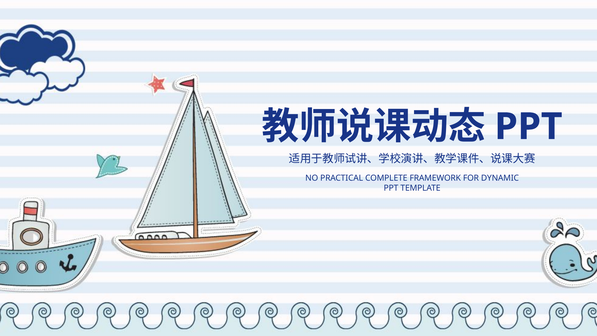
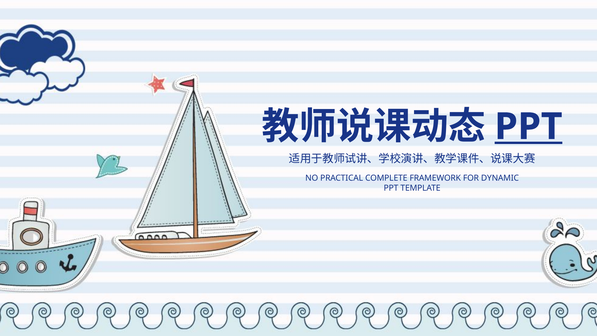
PPT at (528, 127) underline: none -> present
